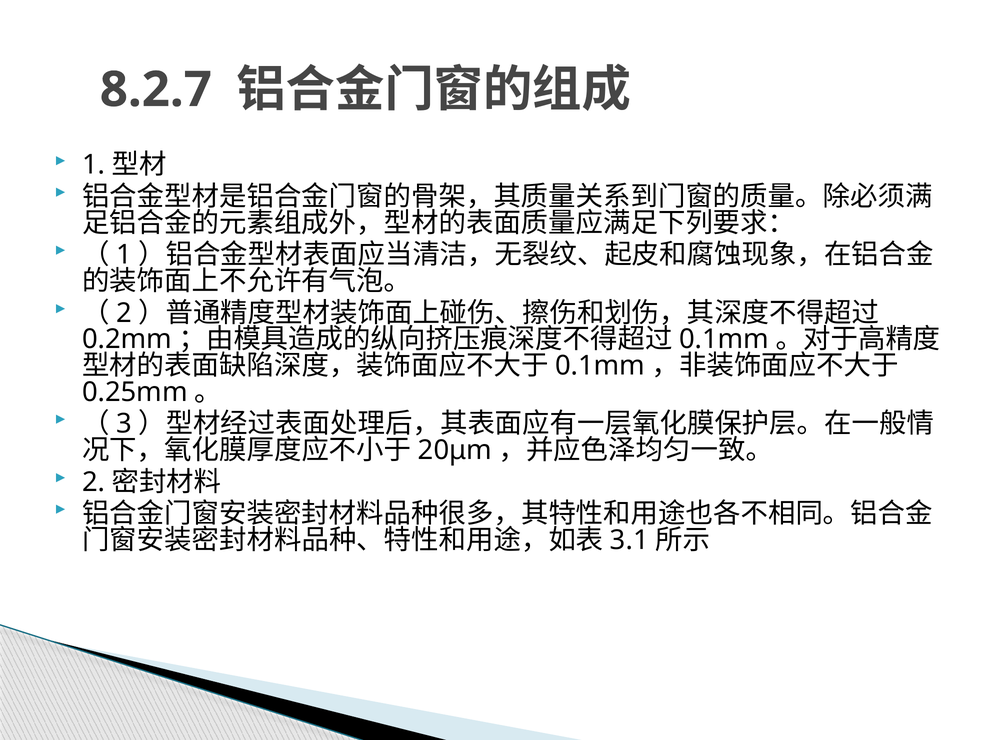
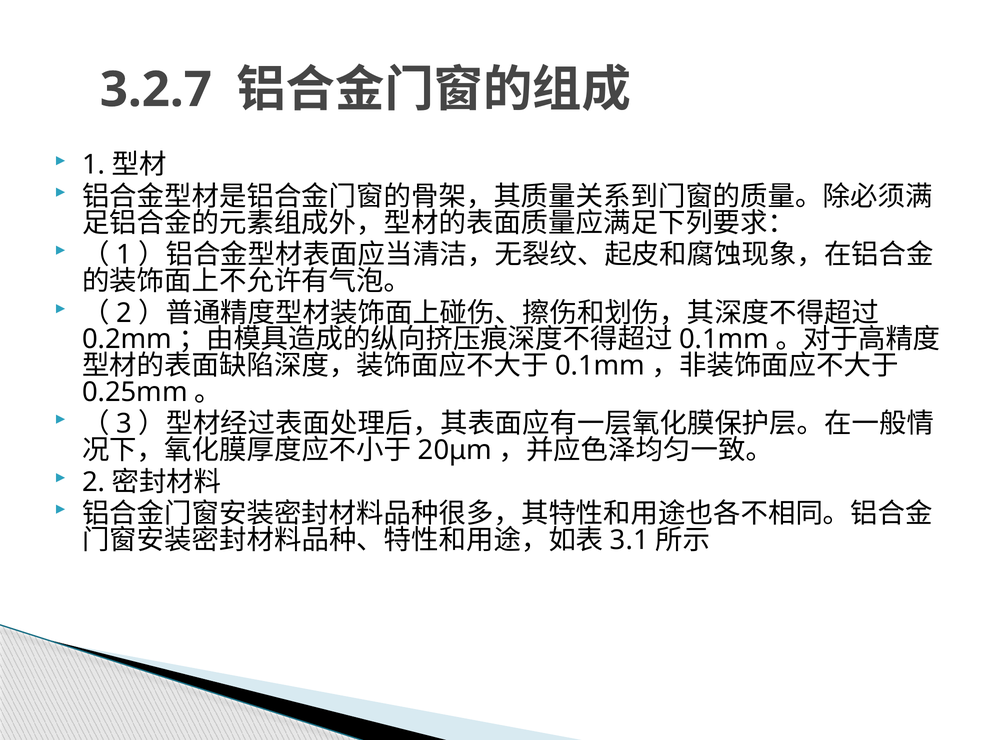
8.2.7: 8.2.7 -> 3.2.7
